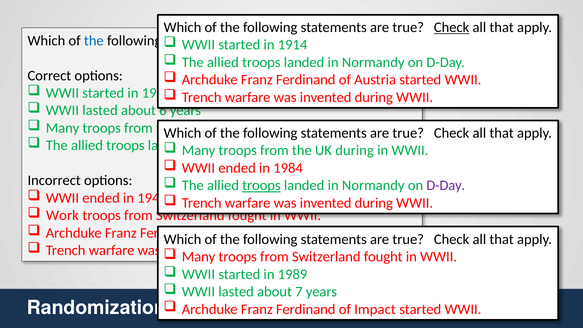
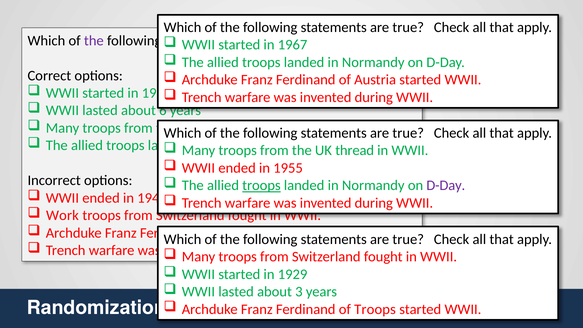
Check at (452, 27) underline: present -> none
the at (94, 41) colour: blue -> purple
1914: 1914 -> 1967
during at (355, 150): during -> thread
1984: 1984 -> 1955
1989: 1989 -> 1929
7: 7 -> 3
of Impact: Impact -> Troops
